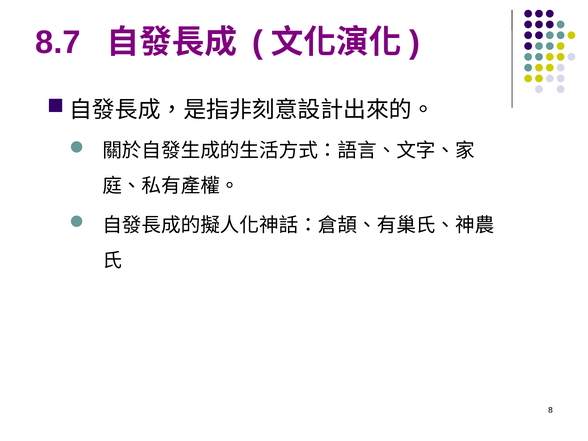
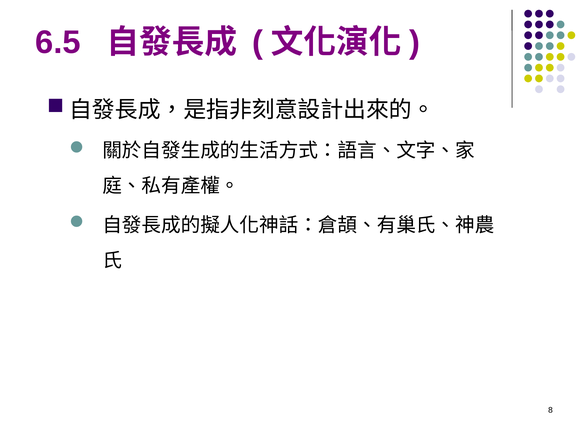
8.7: 8.7 -> 6.5
